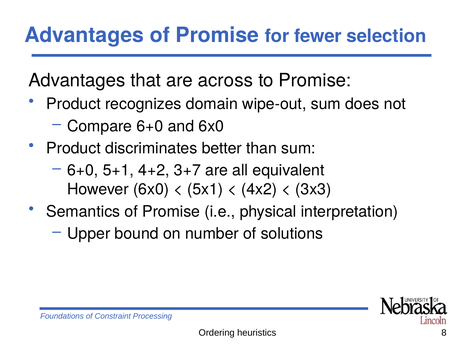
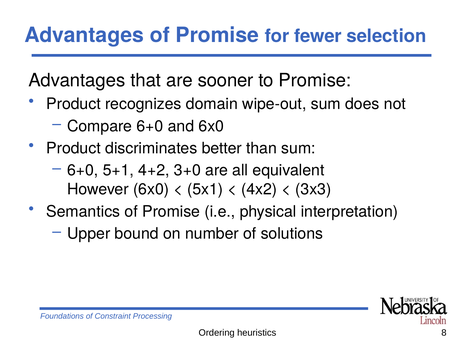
across: across -> sooner
3+7: 3+7 -> 3+0
